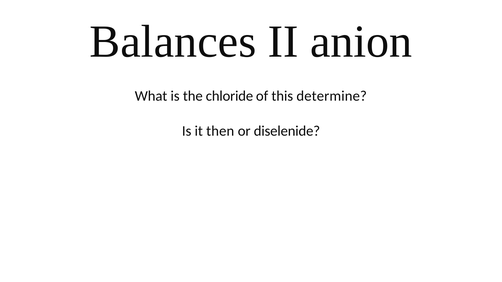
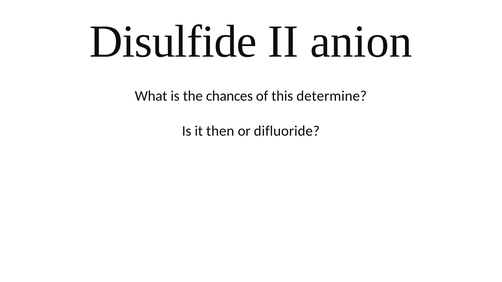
Balances: Balances -> Disulfide
chloride: chloride -> chances
diselenide: diselenide -> difluoride
